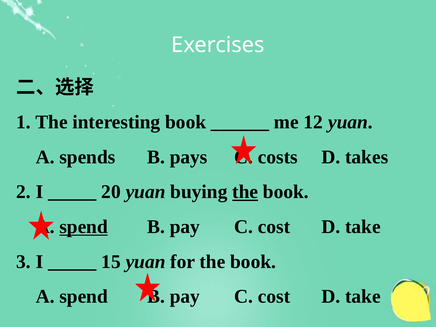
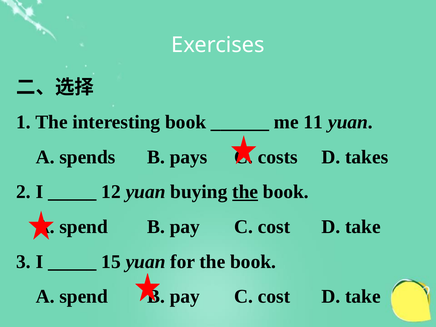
12: 12 -> 11
20: 20 -> 12
spend at (84, 227) underline: present -> none
